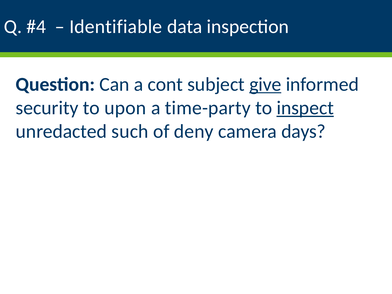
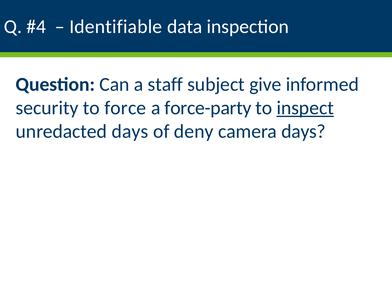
cont: cont -> staff
give underline: present -> none
upon: upon -> force
time-party: time-party -> force-party
unredacted such: such -> days
